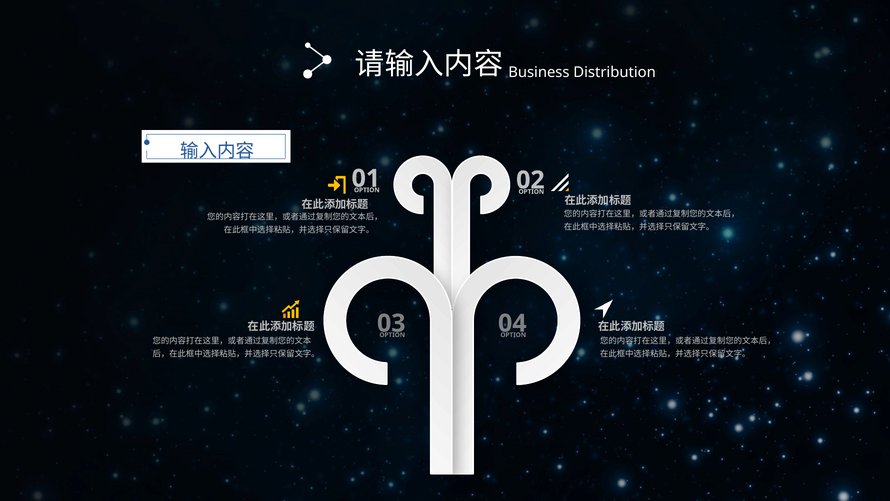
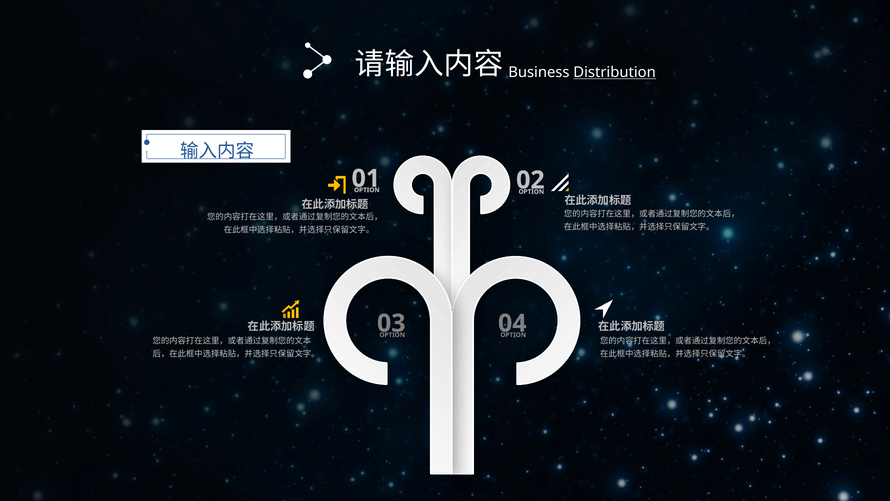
Distribution underline: none -> present
